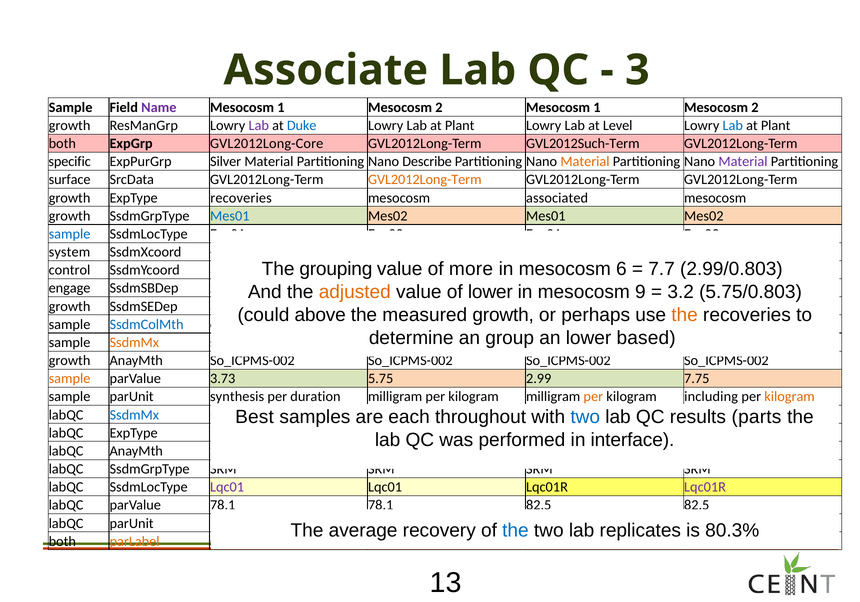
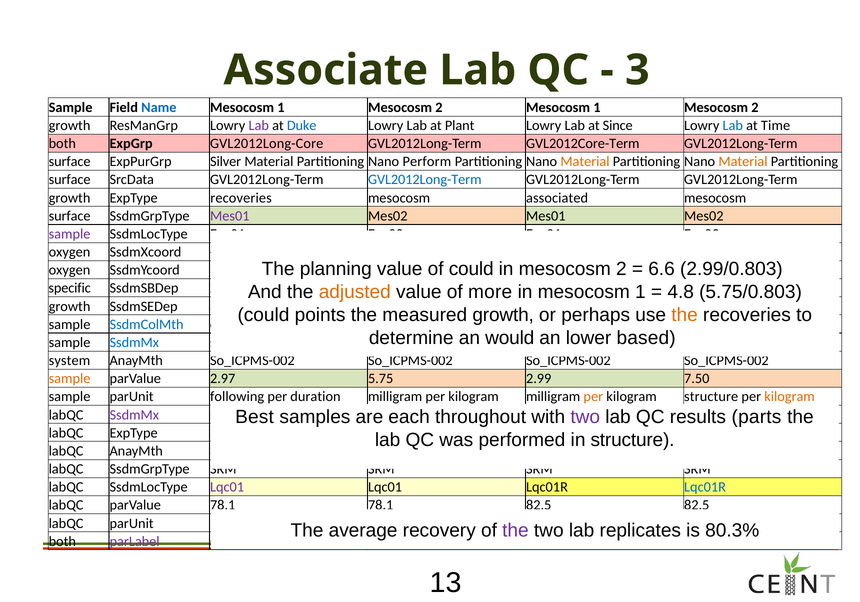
Name colour: purple -> blue
Level: Level -> Since
Plant at (776, 126): Plant -> Time
GVL2012Such-Term: GVL2012Such-Term -> GVL2012Core-Term
specific at (70, 162): specific -> surface
Describe: Describe -> Perform
Material at (743, 162) colour: purple -> orange
GVL2012Long-Term at (425, 180) colour: orange -> blue
growth at (70, 216): growth -> surface
Mes01 at (230, 216) colour: blue -> purple
sample at (70, 234) colour: blue -> purple
system at (69, 252): system -> oxygen
grouping: grouping -> planning
more at (471, 269): more -> could
6 at (621, 269): 6 -> 2
7.7: 7.7 -> 6.6
control at (70, 270): control -> oxygen
engage: engage -> specific
lower at (490, 292): lower -> more
9 at (640, 292): 9 -> 1
3.2: 3.2 -> 4.8
above: above -> points
group: group -> would
SsdmMx at (134, 342) colour: orange -> blue
growth at (70, 361): growth -> system
3.73: 3.73 -> 2.97
7.75: 7.75 -> 7.50
synthesis: synthesis -> following
kilogram including: including -> structure
two at (585, 417) colour: blue -> purple
SsdmMx at (134, 415) colour: blue -> purple
in interface: interface -> structure
Lqc01R at (705, 487) colour: purple -> blue
the at (515, 531) colour: blue -> purple
parLabel colour: orange -> purple
